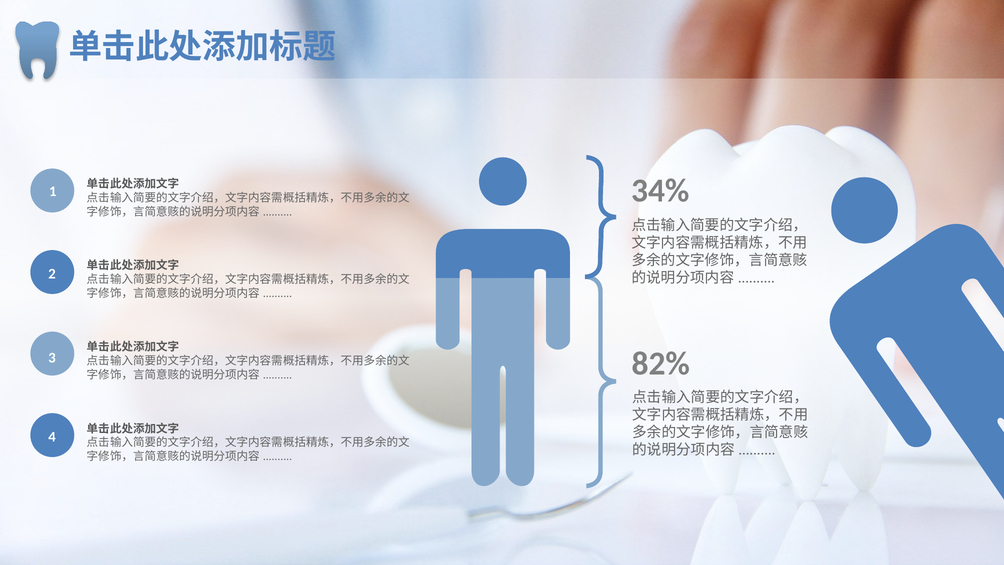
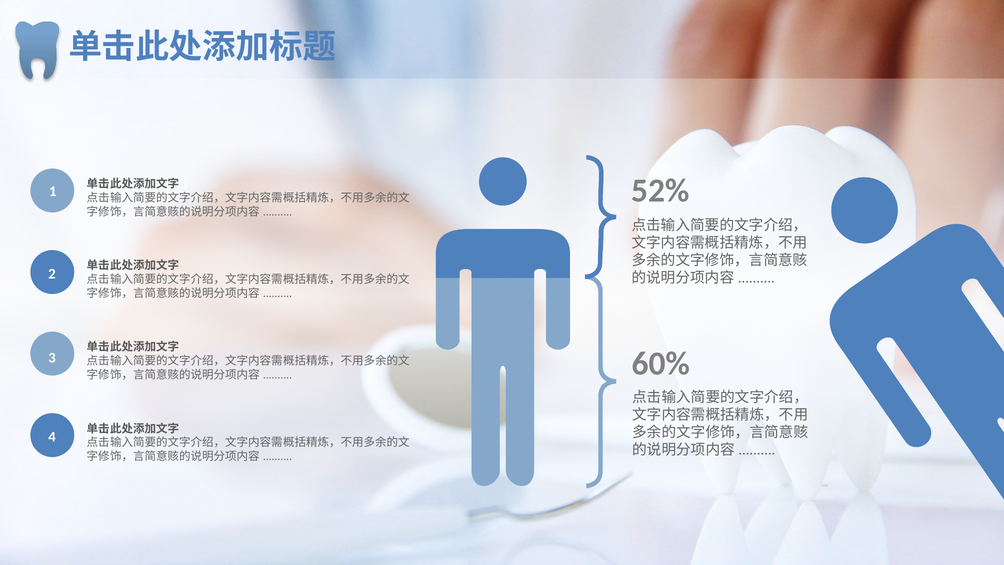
34%: 34% -> 52%
82%: 82% -> 60%
